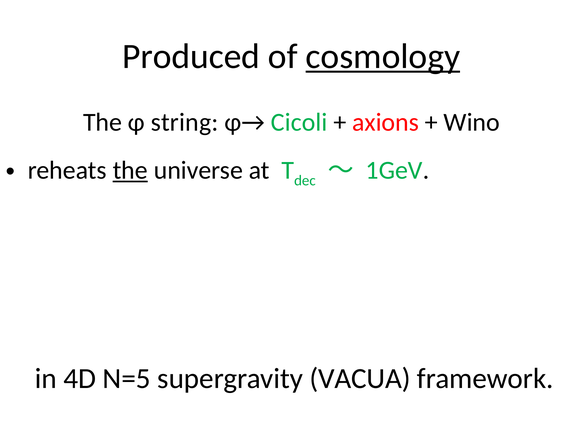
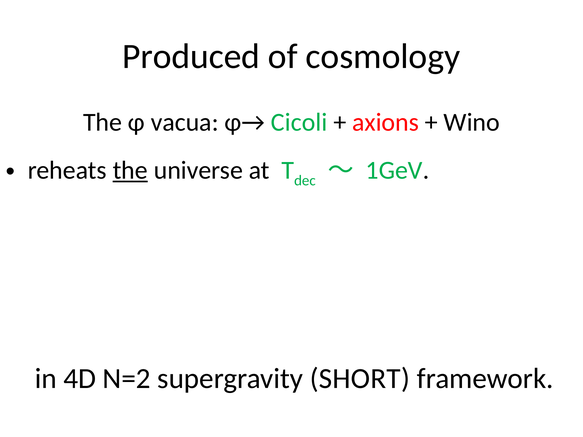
cosmology underline: present -> none
string: string -> vacua
N=5: N=5 -> N=2
VACUA: VACUA -> SHORT
